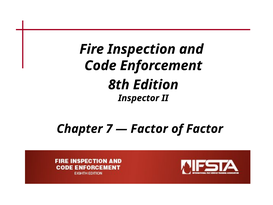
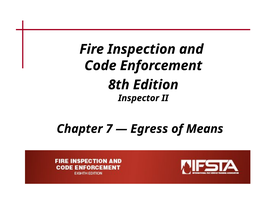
Factor at (149, 129): Factor -> Egress
of Factor: Factor -> Means
